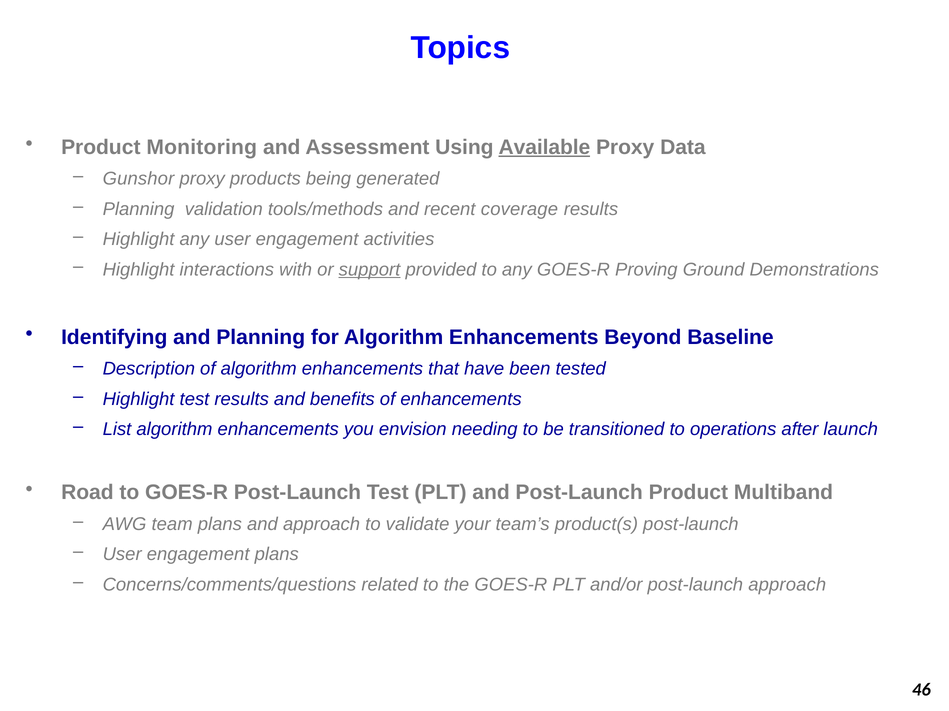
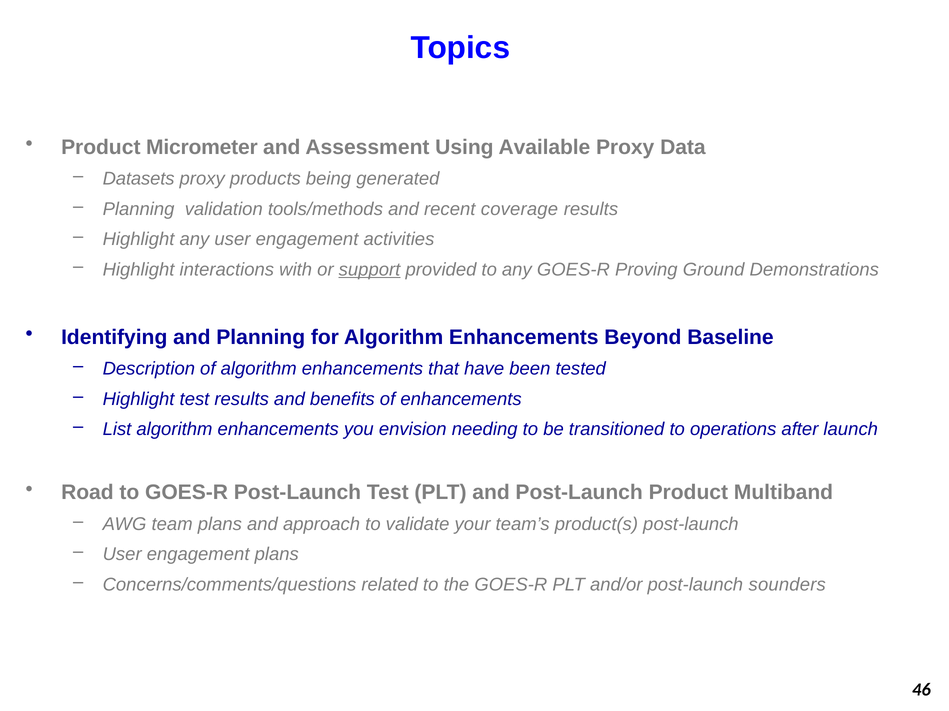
Monitoring: Monitoring -> Micrometer
Available underline: present -> none
Gunshor: Gunshor -> Datasets
post-launch approach: approach -> sounders
